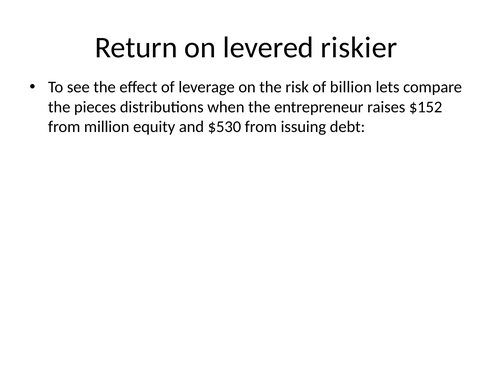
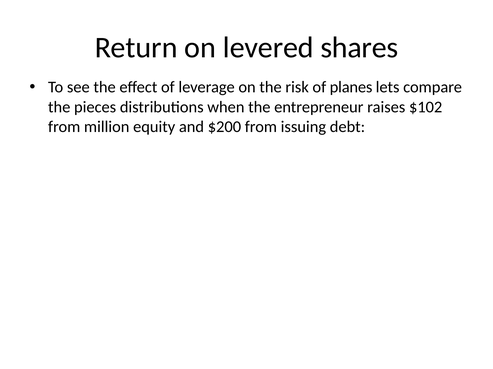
riskier: riskier -> shares
billion: billion -> planes
$152: $152 -> $102
$530: $530 -> $200
